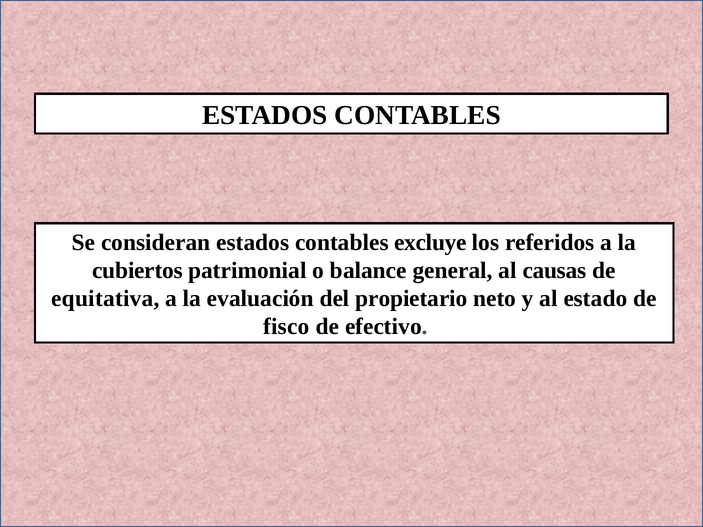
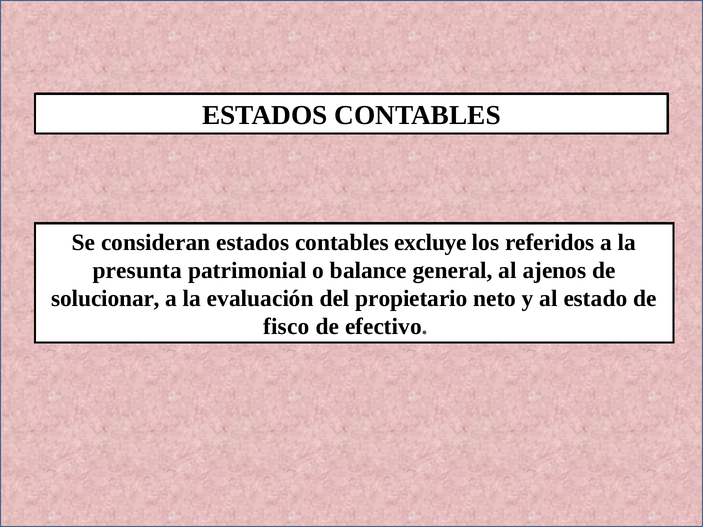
cubiertos: cubiertos -> presunta
causas: causas -> ajenos
equitativa: equitativa -> solucionar
